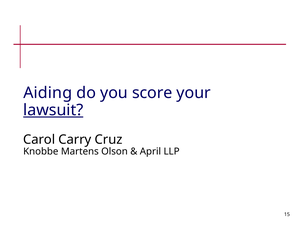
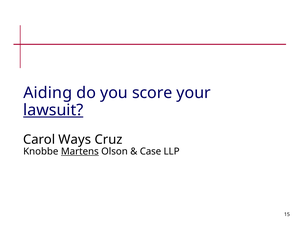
Carry: Carry -> Ways
Martens underline: none -> present
April: April -> Case
